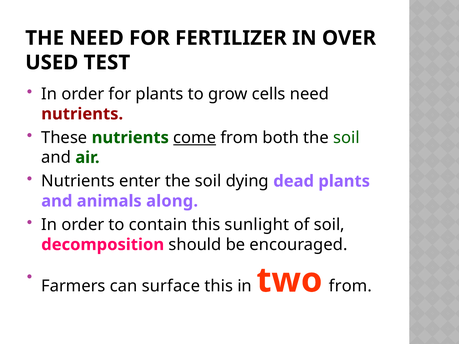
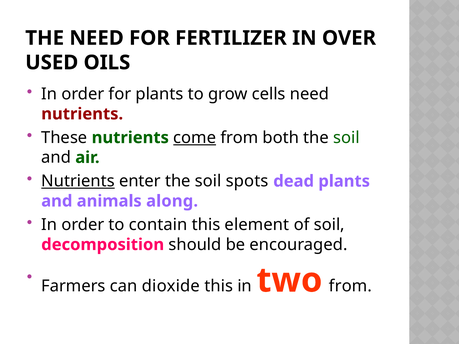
TEST: TEST -> OILS
Nutrients at (78, 181) underline: none -> present
dying: dying -> spots
sunlight: sunlight -> element
surface: surface -> dioxide
